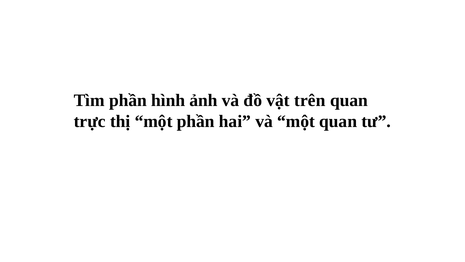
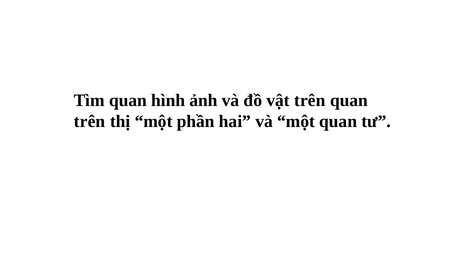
Tìm phần: phần -> quan
trực at (90, 121): trực -> trên
